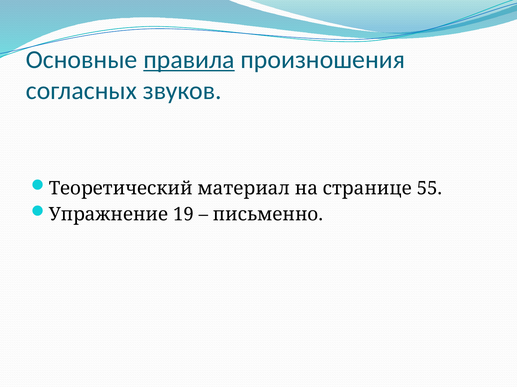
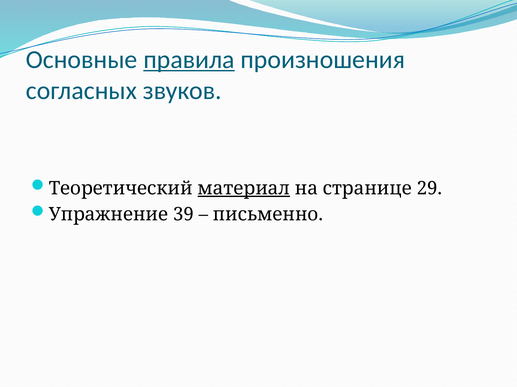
материал underline: none -> present
55: 55 -> 29
19: 19 -> 39
